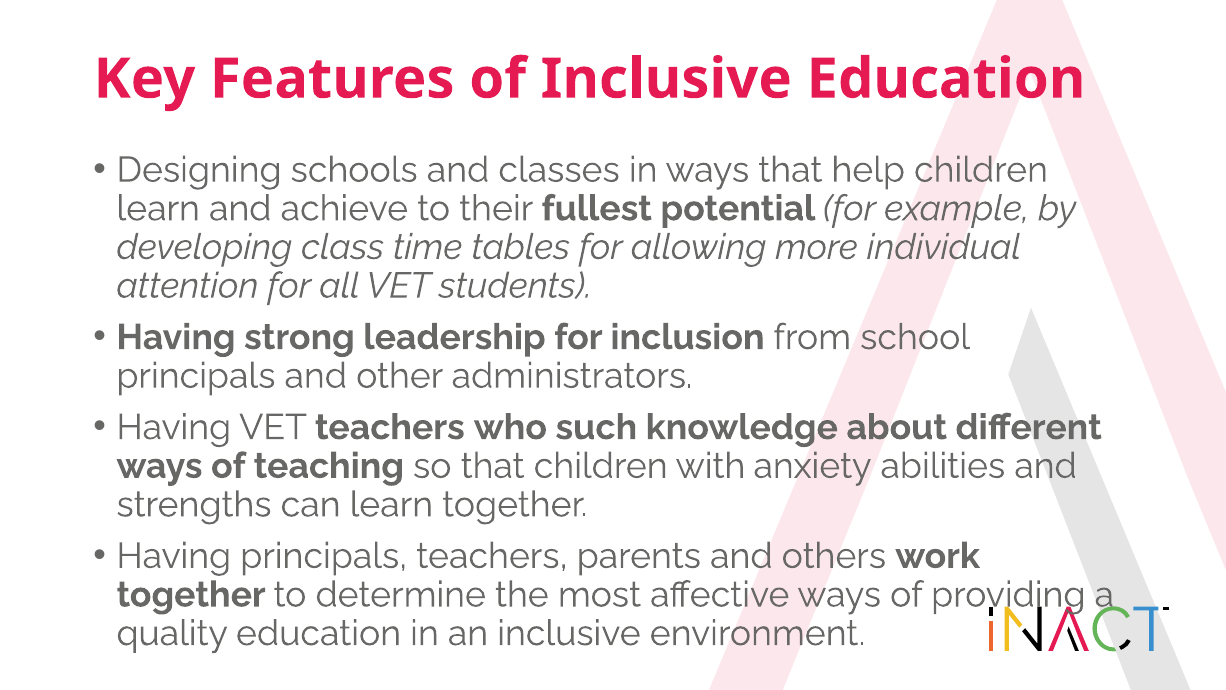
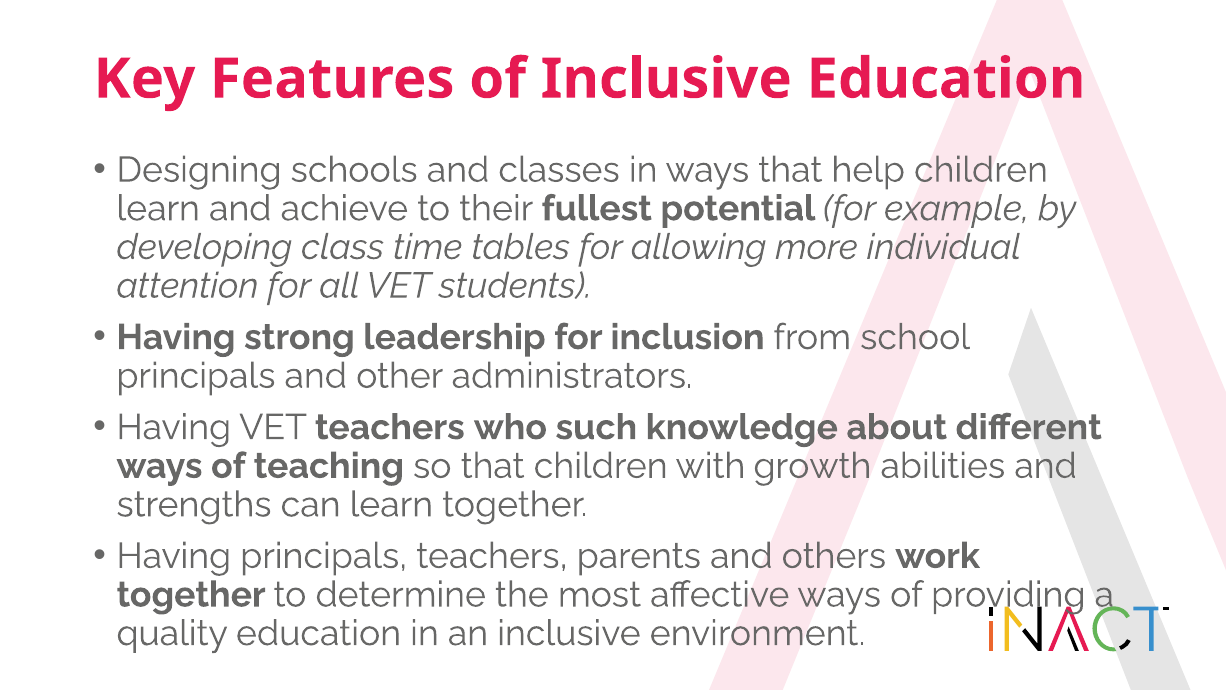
anxiety: anxiety -> growth
